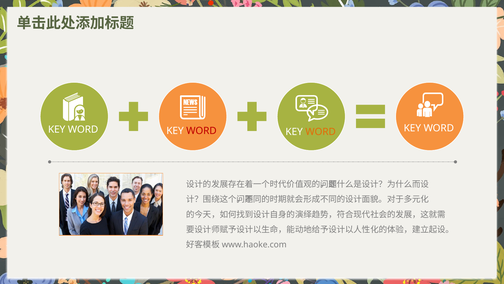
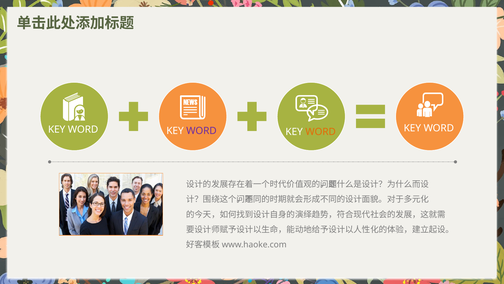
WORD at (201, 131) colour: red -> purple
